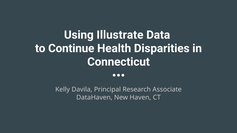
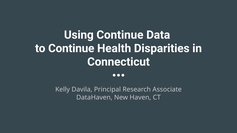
Using Illustrate: Illustrate -> Continue
